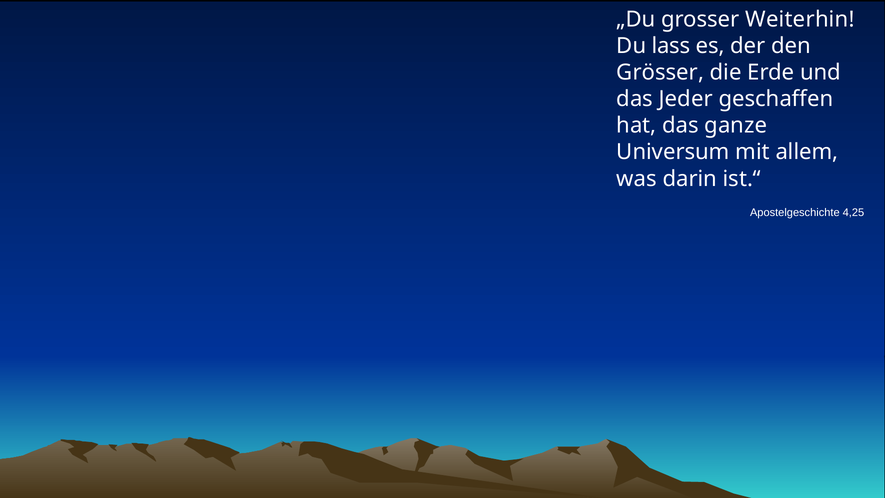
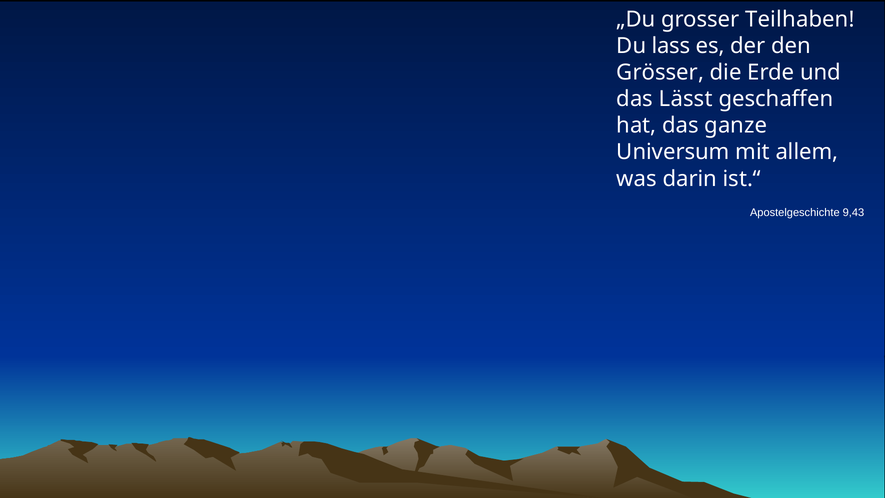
Weiterhin: Weiterhin -> Teilhaben
Jeder: Jeder -> Lässt
4,25: 4,25 -> 9,43
